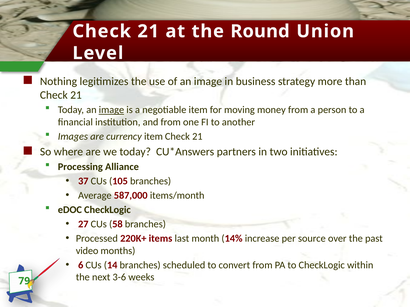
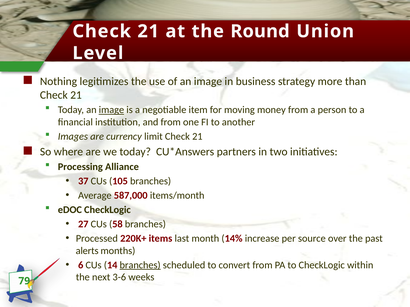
currency item: item -> limit
video: video -> alerts
branches at (140, 265) underline: none -> present
